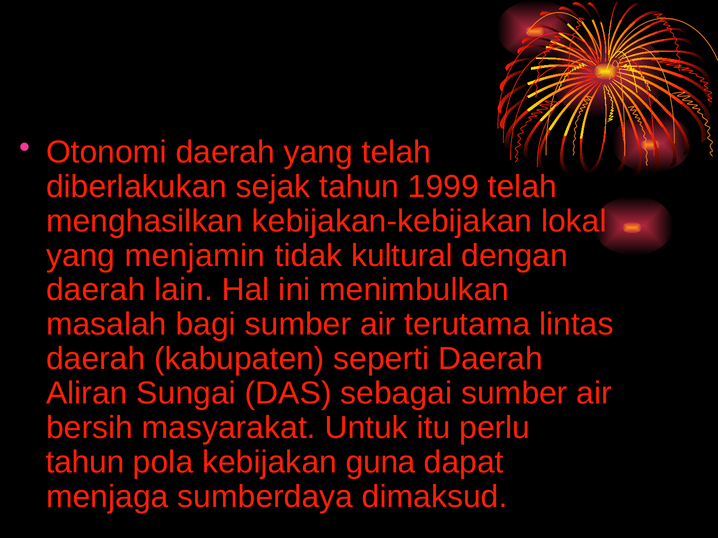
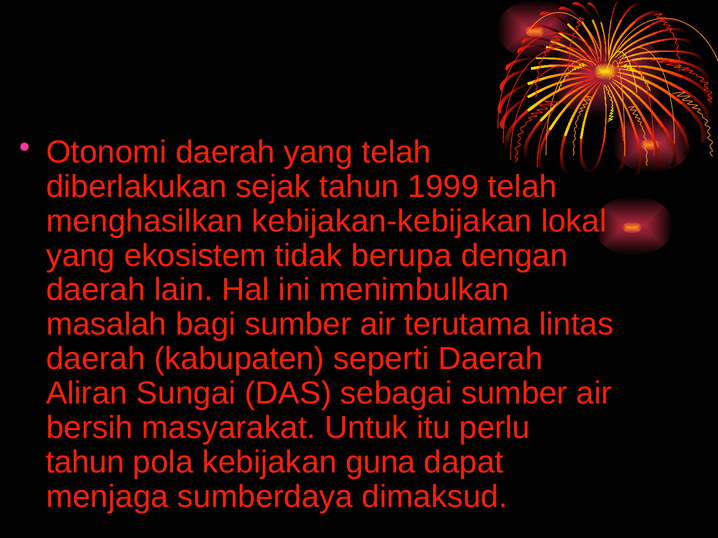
menjamin: menjamin -> ekosistem
kultural: kultural -> berupa
